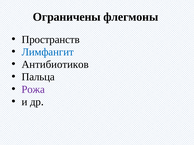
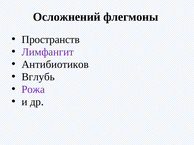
Ограничены: Ограничены -> Осложнений
Лимфангит colour: blue -> purple
Пальца: Пальца -> Вглубь
